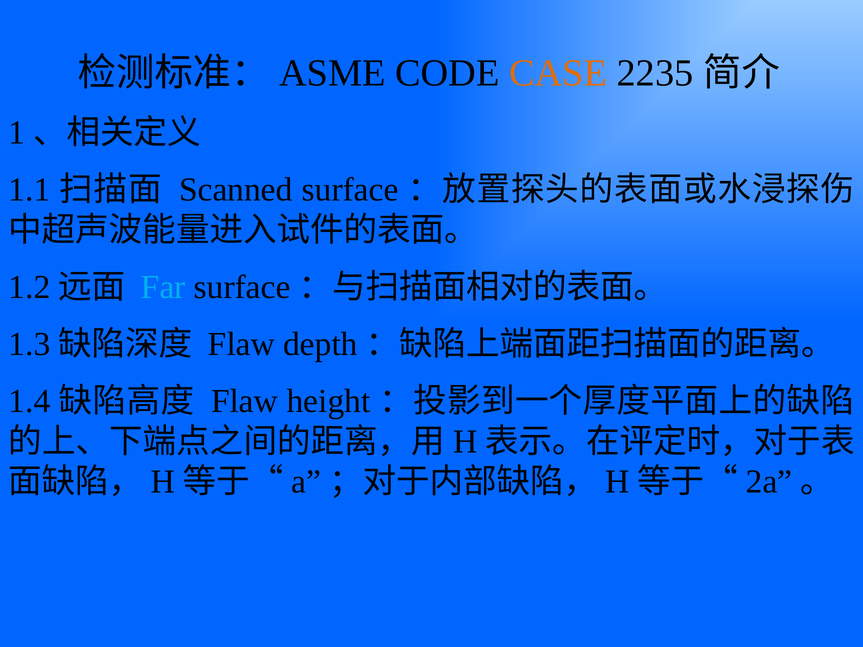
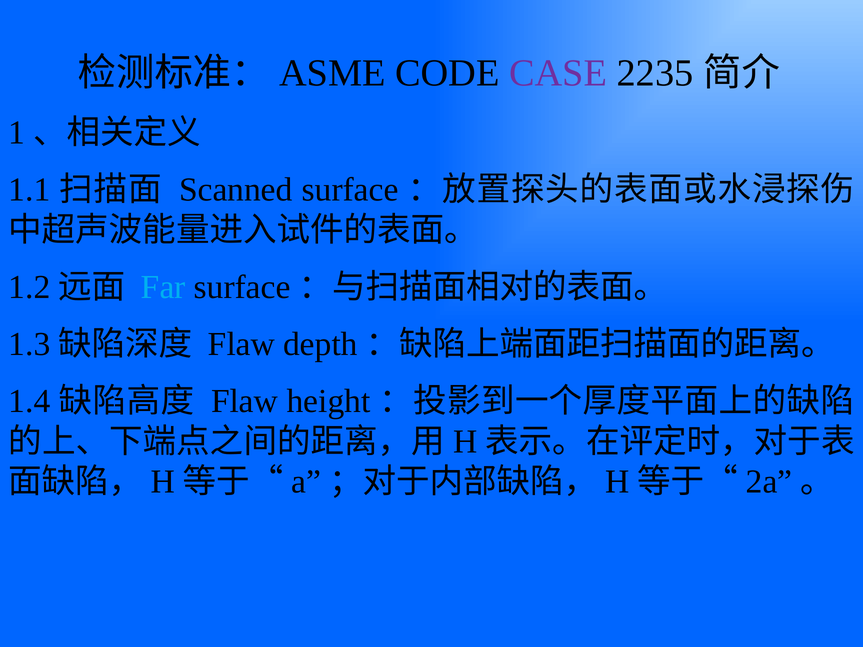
CASE colour: orange -> purple
